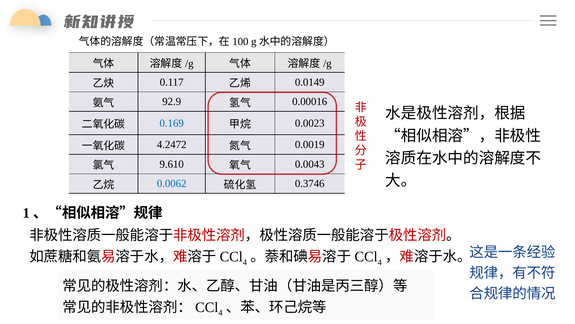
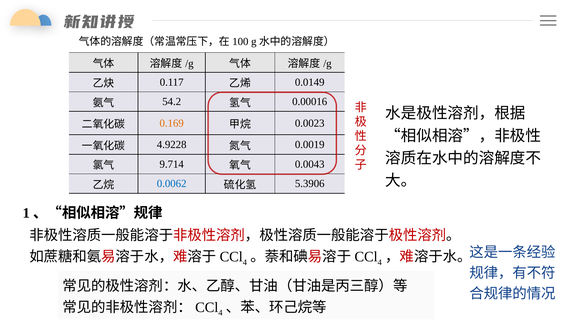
92.9: 92.9 -> 54.2
0.169 colour: blue -> orange
4.2472: 4.2472 -> 4.9228
9.610: 9.610 -> 9.714
0.3746: 0.3746 -> 5.3906
